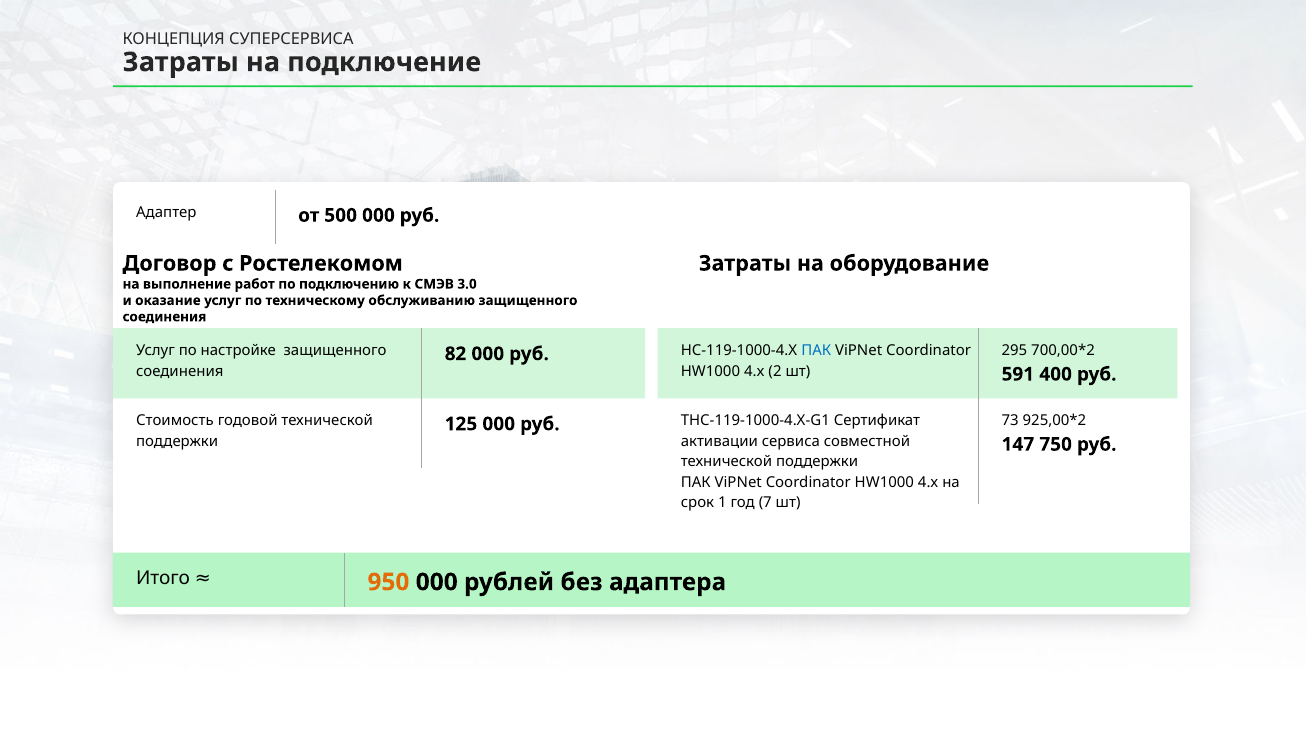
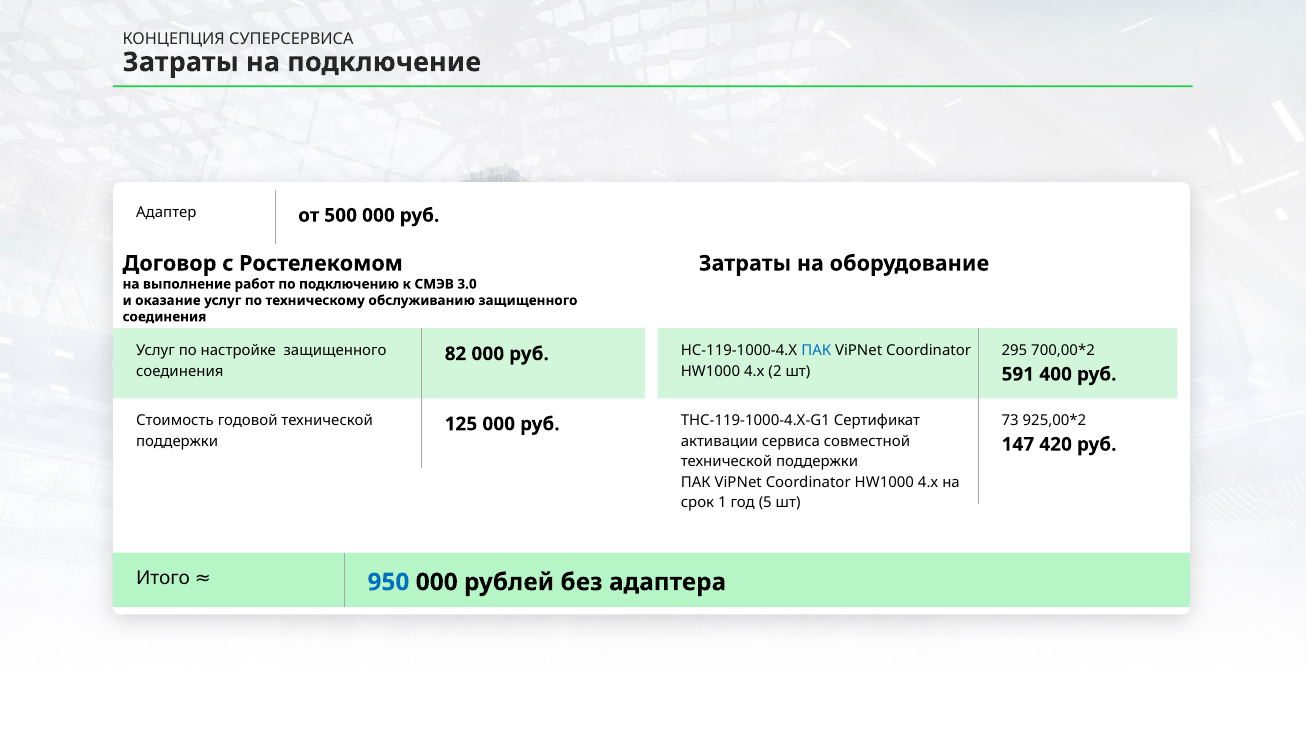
750: 750 -> 420
7: 7 -> 5
950 colour: orange -> blue
